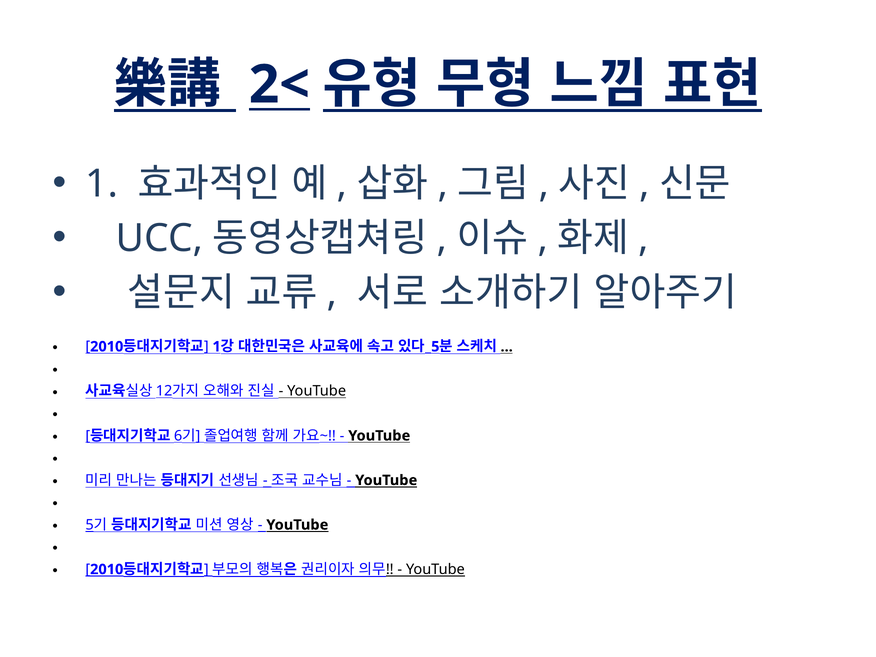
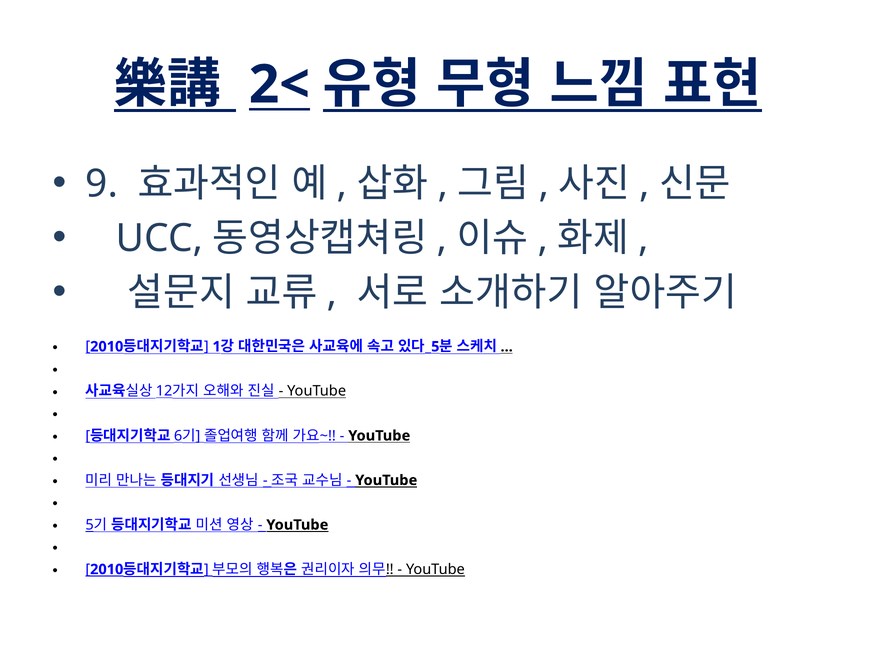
1 at (102, 184): 1 -> 9
